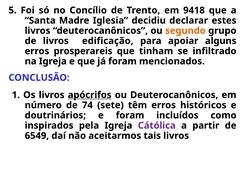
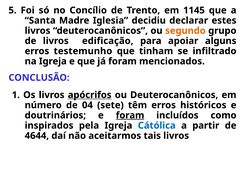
9418: 9418 -> 1145
prosperareis: prosperareis -> testemunho
74: 74 -> 04
foram at (130, 115) underline: none -> present
Cátólica colour: purple -> blue
6549: 6549 -> 4644
